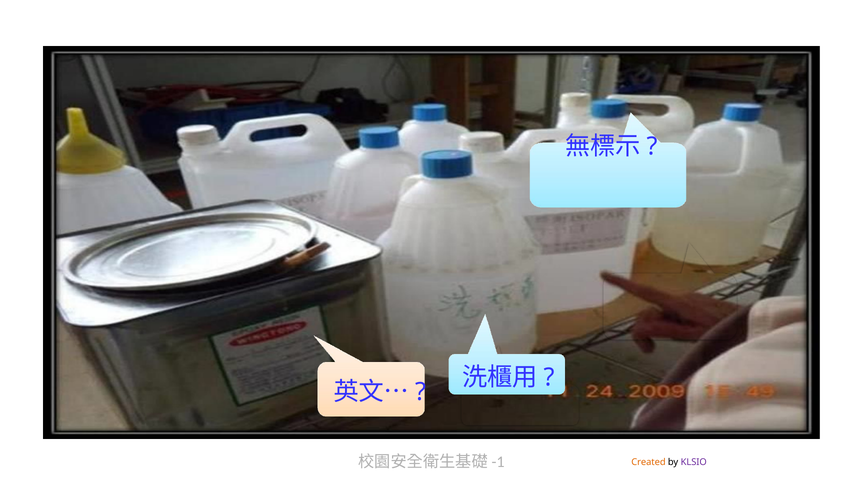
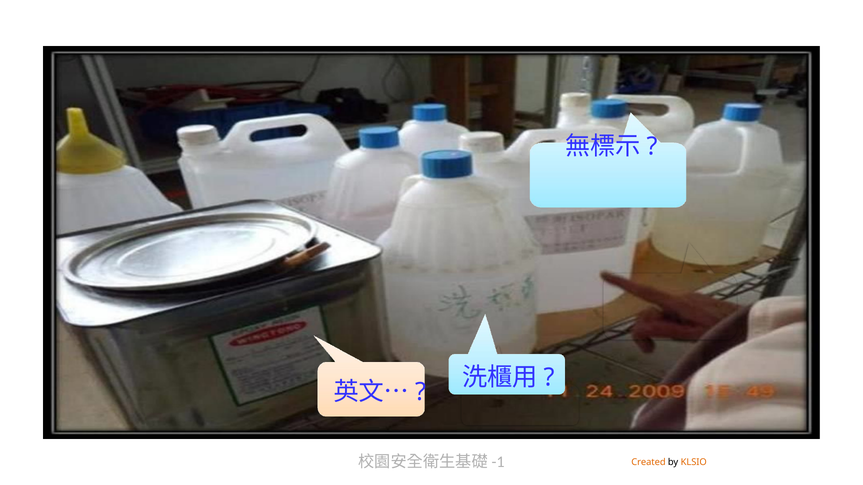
KLSIO colour: purple -> orange
